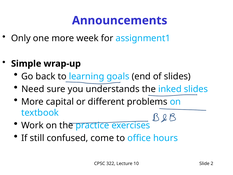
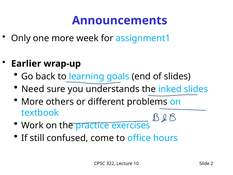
Simple: Simple -> Earlier
capital: capital -> others
